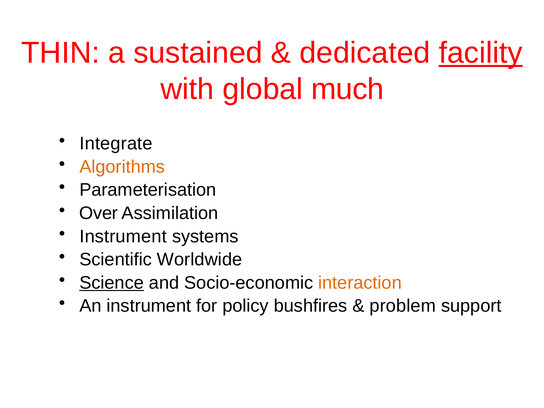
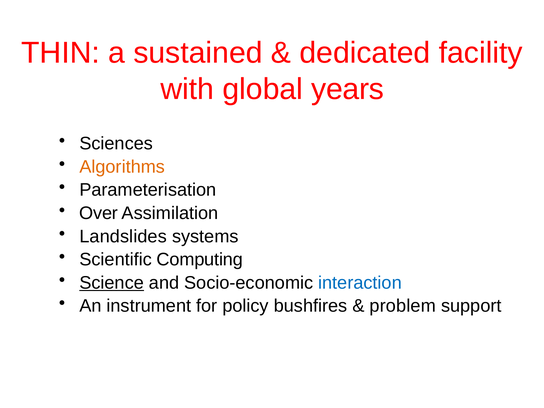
facility underline: present -> none
much: much -> years
Integrate: Integrate -> Sciences
Instrument at (123, 236): Instrument -> Landslides
Worldwide: Worldwide -> Computing
interaction colour: orange -> blue
